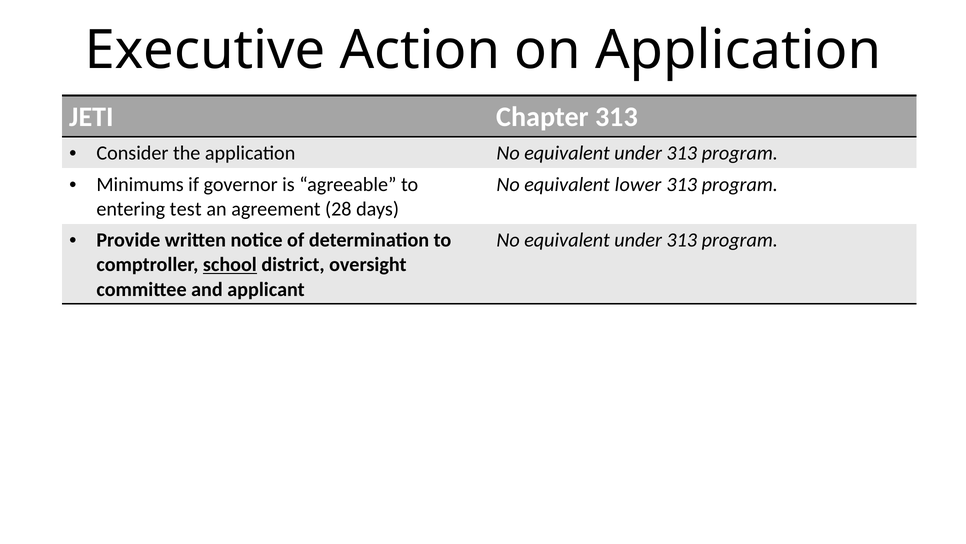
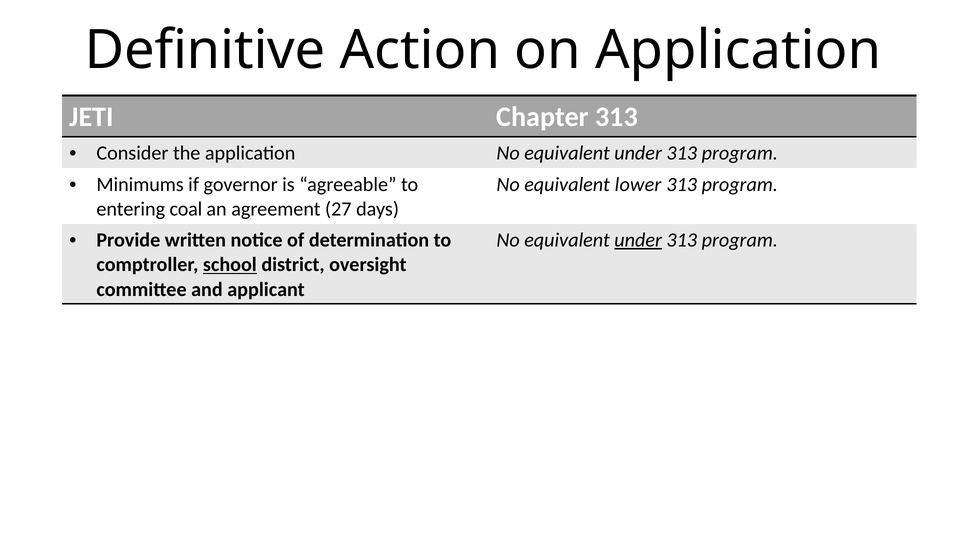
Executive: Executive -> Definitive
test: test -> coal
28: 28 -> 27
under at (638, 240) underline: none -> present
